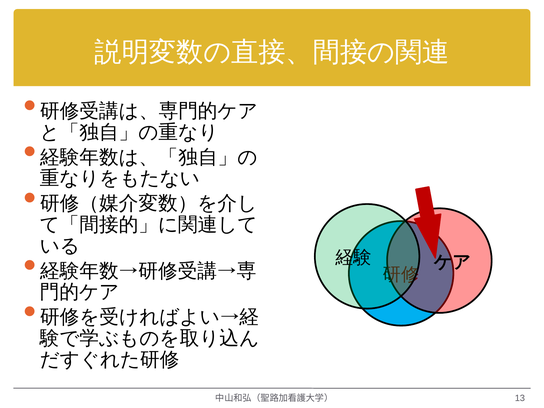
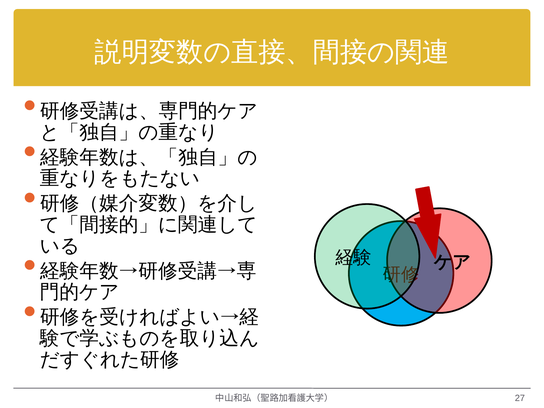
13: 13 -> 27
